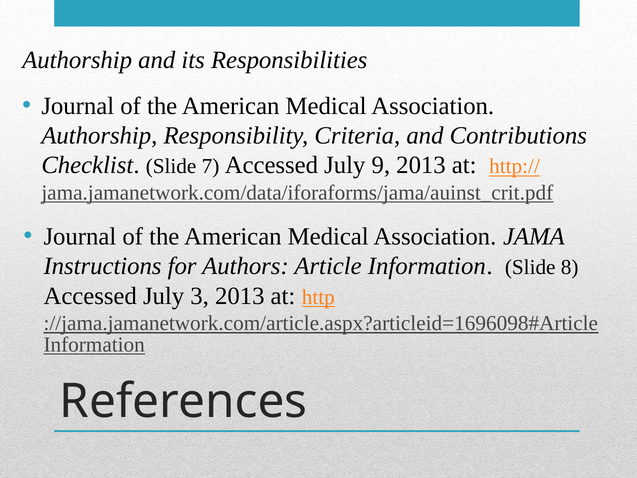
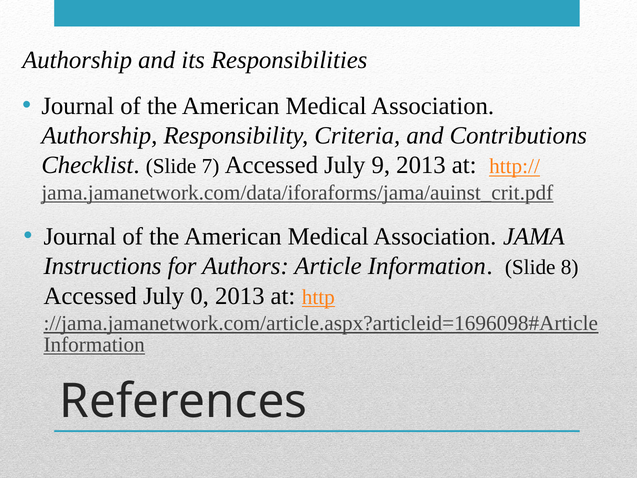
3: 3 -> 0
